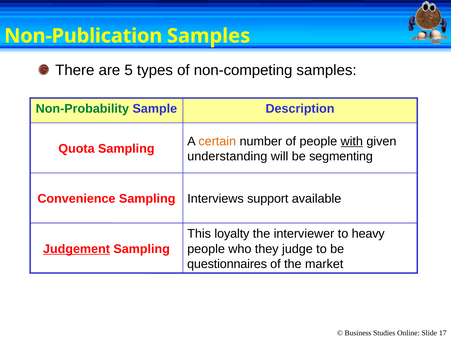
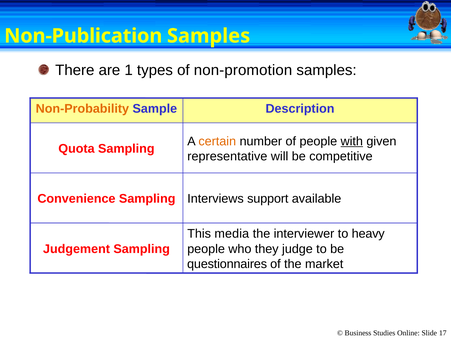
5: 5 -> 1
non-competing: non-competing -> non-promotion
Non-Probability colour: green -> orange
understanding: understanding -> representative
segmenting: segmenting -> competitive
loyalty: loyalty -> media
Judgement underline: present -> none
